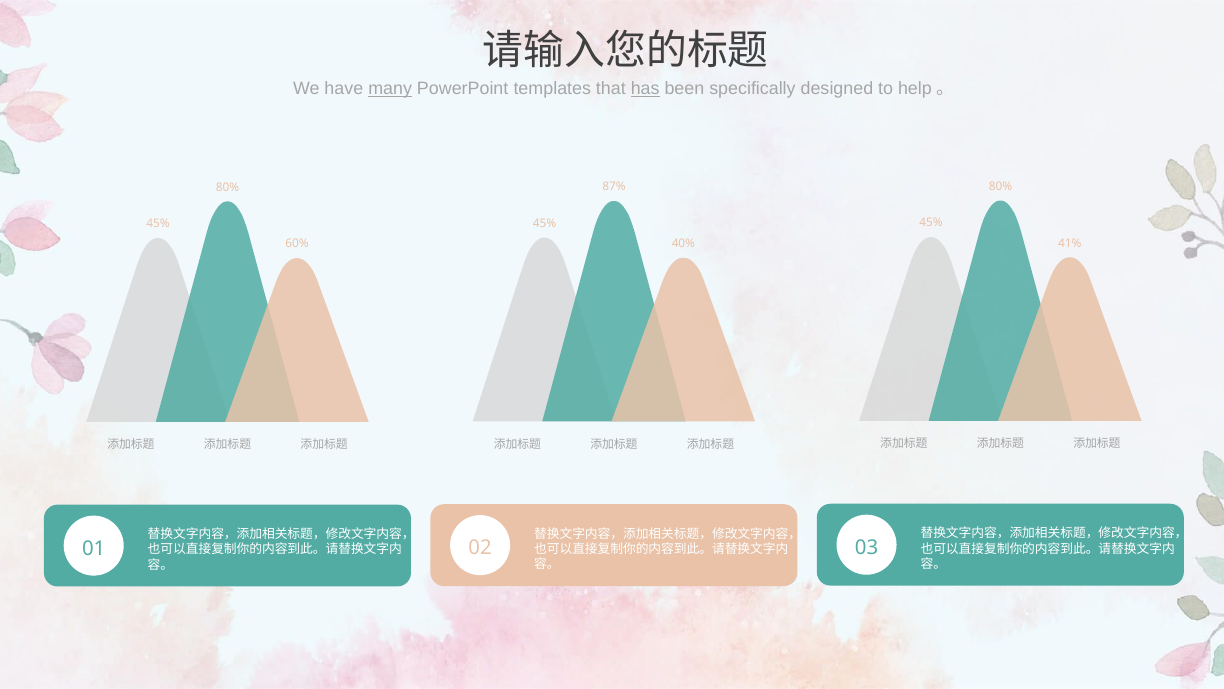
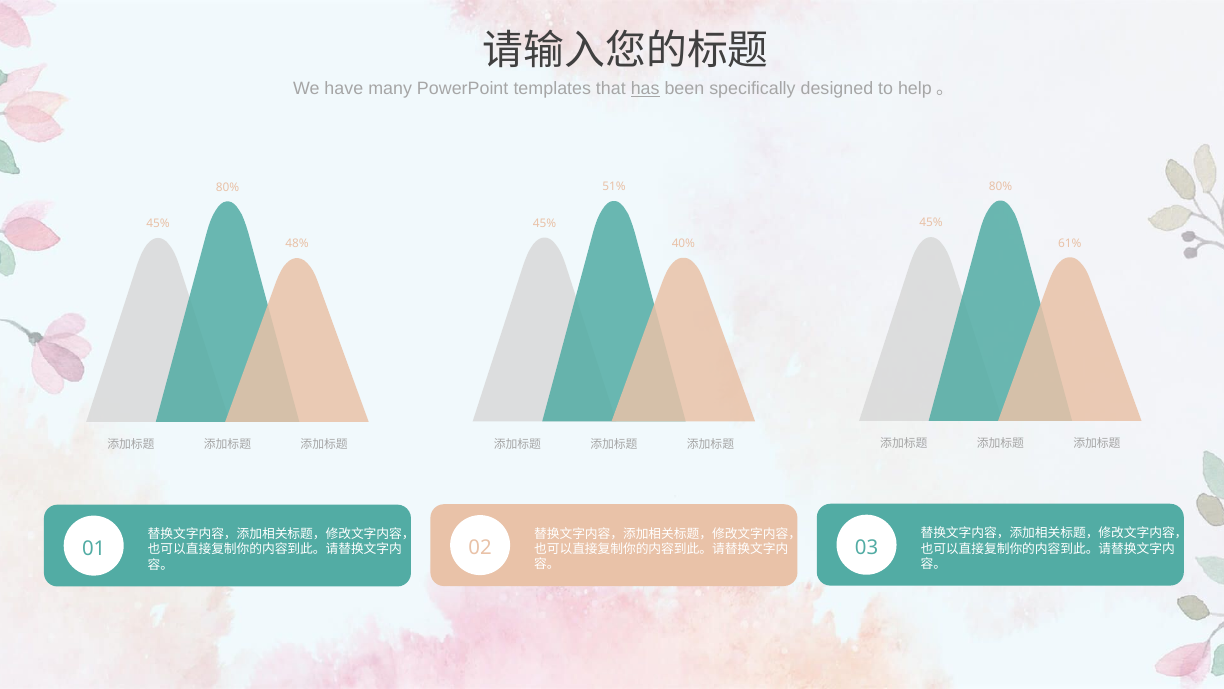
many underline: present -> none
87%: 87% -> 51%
41%: 41% -> 61%
60%: 60% -> 48%
